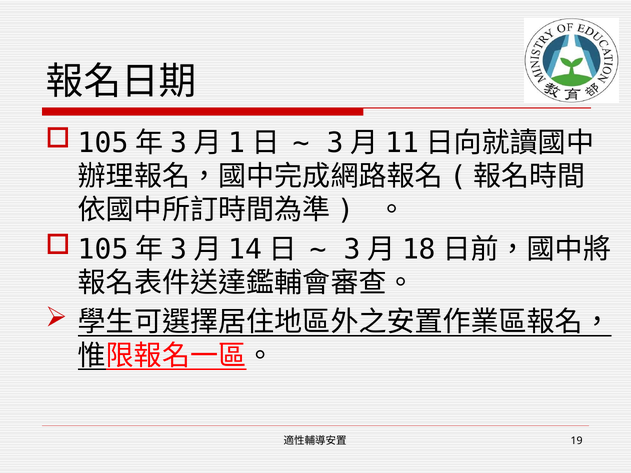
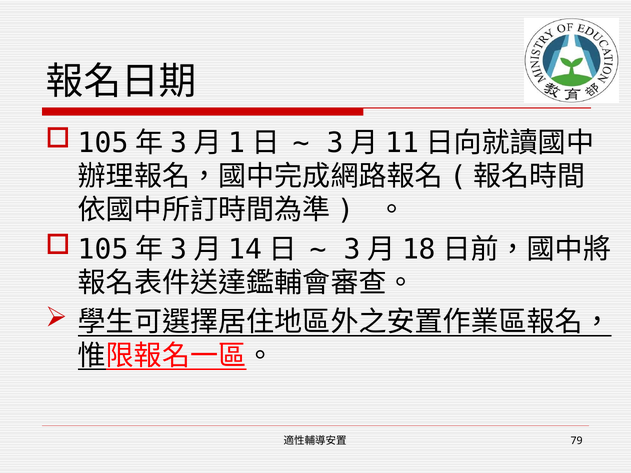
19: 19 -> 79
